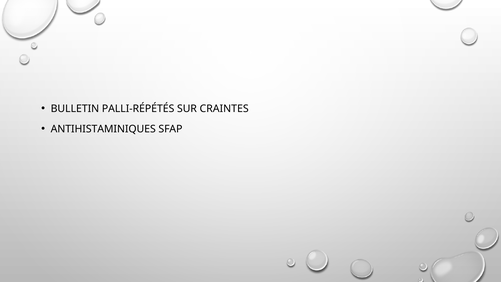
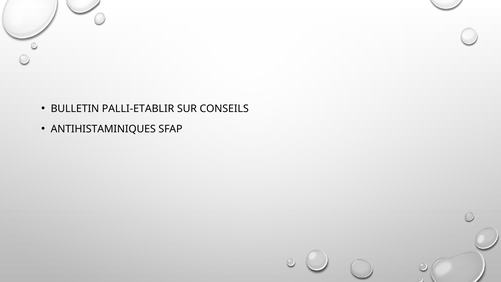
PALLI-RÉPÉTÉS: PALLI-RÉPÉTÉS -> PALLI-ETABLIR
CRAINTES: CRAINTES -> CONSEILS
